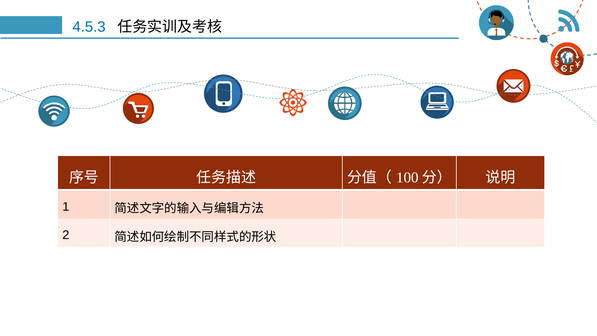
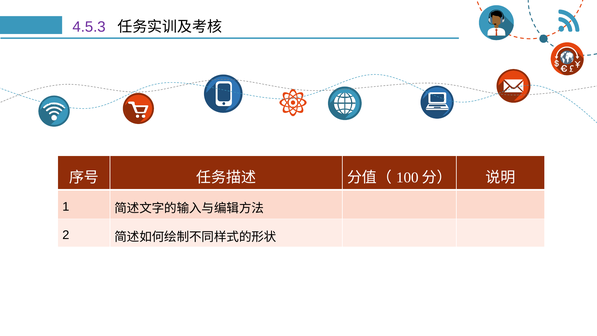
4.5.3 colour: blue -> purple
